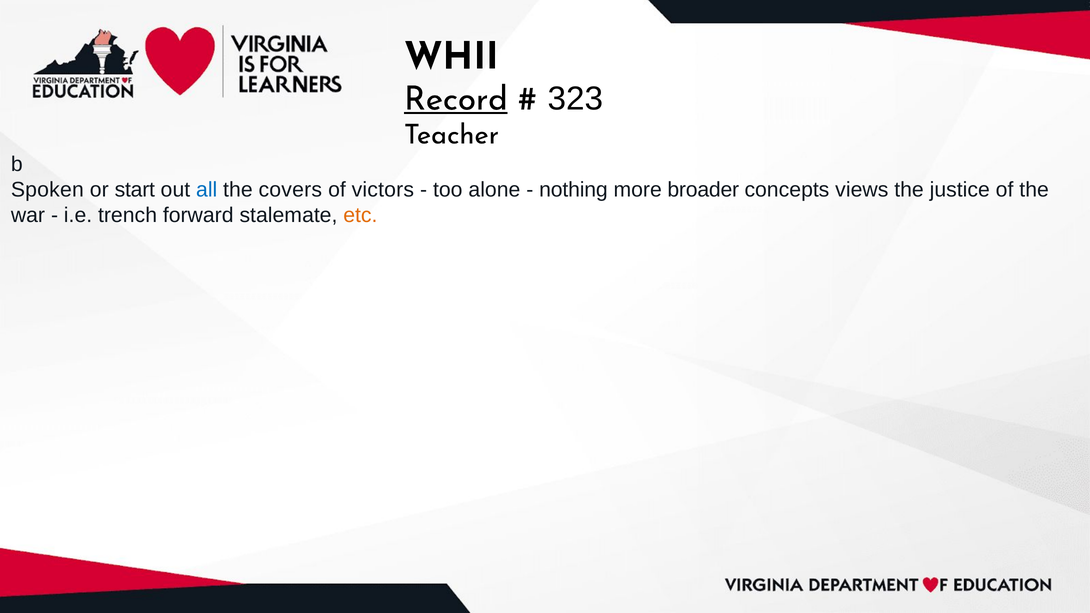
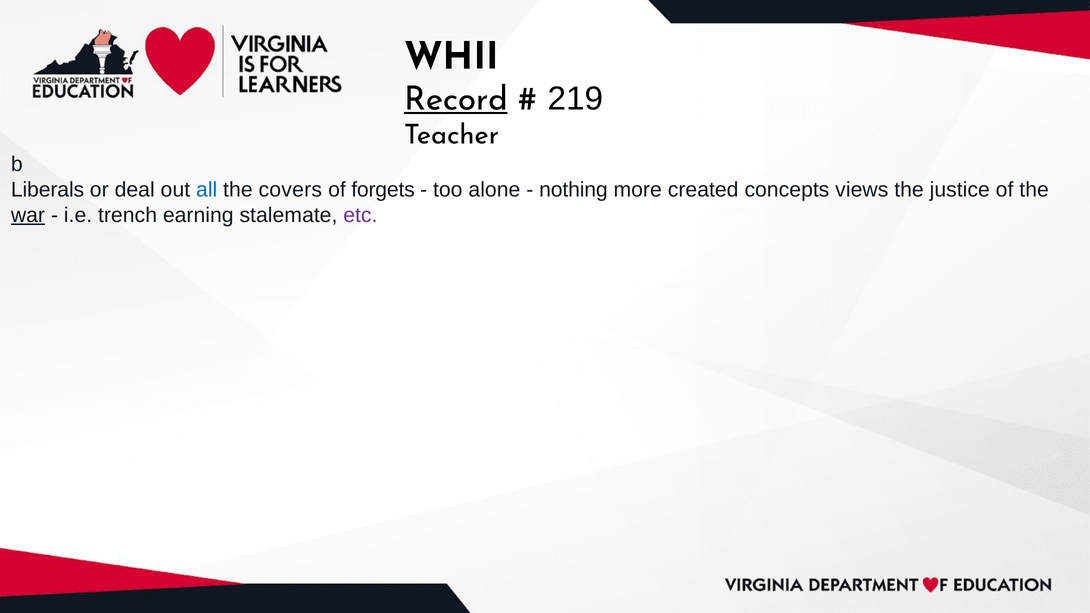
323: 323 -> 219
Spoken: Spoken -> Liberals
start: start -> deal
victors: victors -> forgets
broader: broader -> created
war underline: none -> present
forward: forward -> earning
etc colour: orange -> purple
